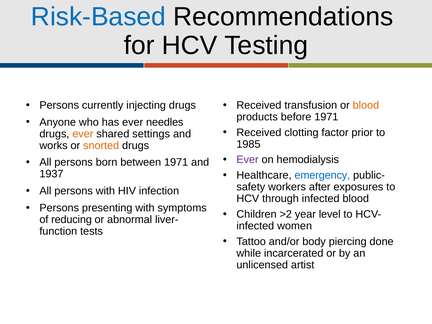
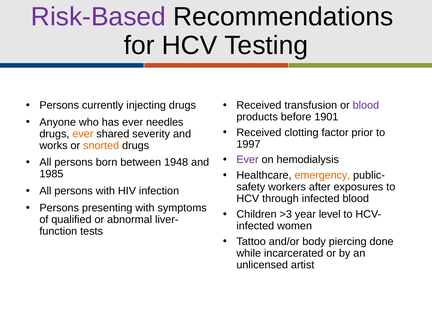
Risk-Based colour: blue -> purple
blood at (366, 105) colour: orange -> purple
before 1971: 1971 -> 1901
settings: settings -> severity
1985: 1985 -> 1997
between 1971: 1971 -> 1948
1937: 1937 -> 1985
emergency colour: blue -> orange
>2: >2 -> >3
reducing: reducing -> qualified
